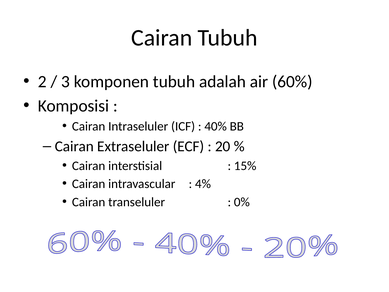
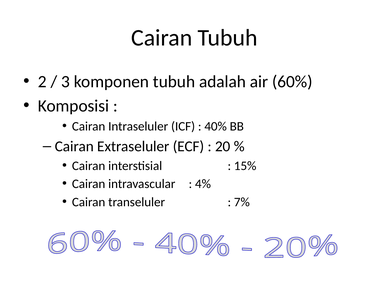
0%: 0% -> 7%
